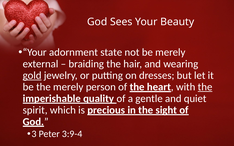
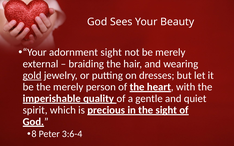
adornment state: state -> sight
the at (205, 87) underline: present -> none
3: 3 -> 8
3:9-4: 3:9-4 -> 3:6-4
